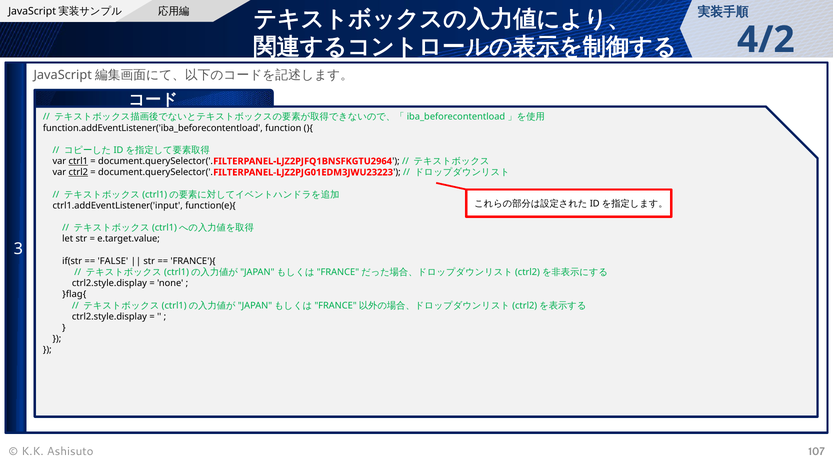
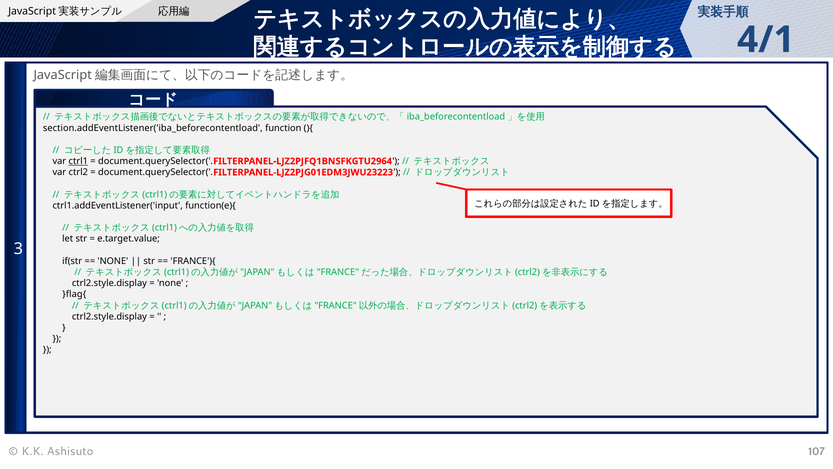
4/2: 4/2 -> 4/1
function.addEventListener('iba_beforecontentload: function.addEventListener('iba_beforecontentload -> section.addEventListener('iba_beforecontentload
ctrl2 underline: present -> none
FALSE at (113, 261): FALSE -> NONE
